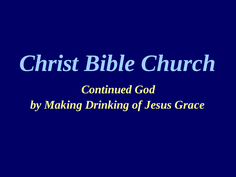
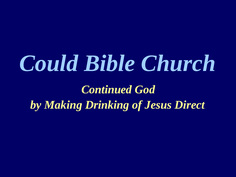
Christ: Christ -> Could
Grace: Grace -> Direct
